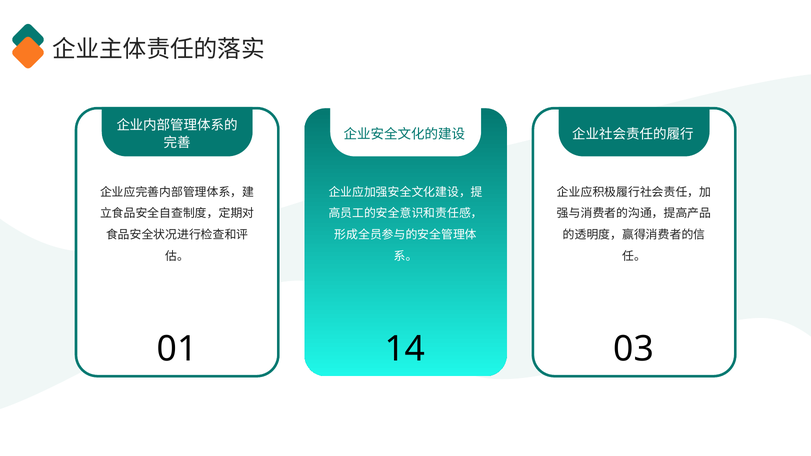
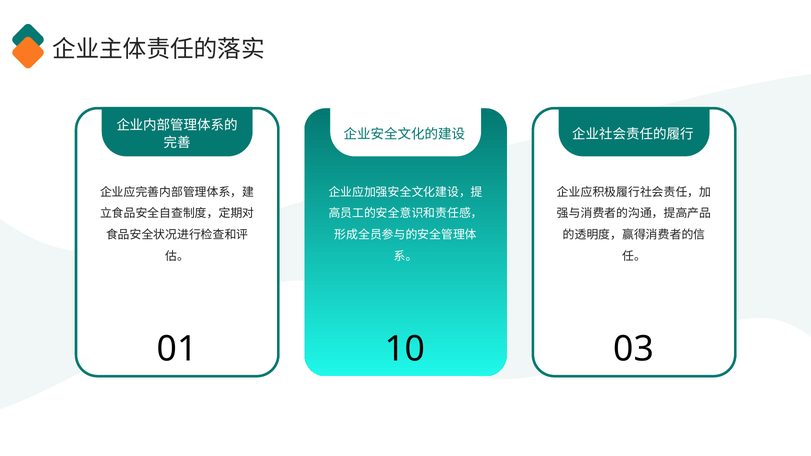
14: 14 -> 10
